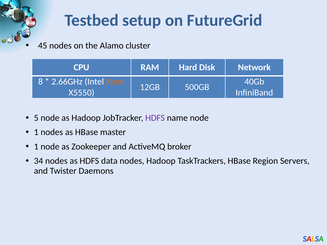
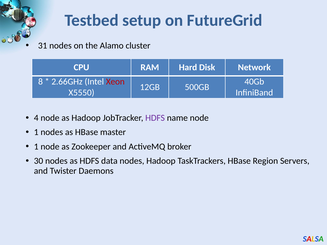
45: 45 -> 31
Xeon colour: orange -> red
5: 5 -> 4
34: 34 -> 30
